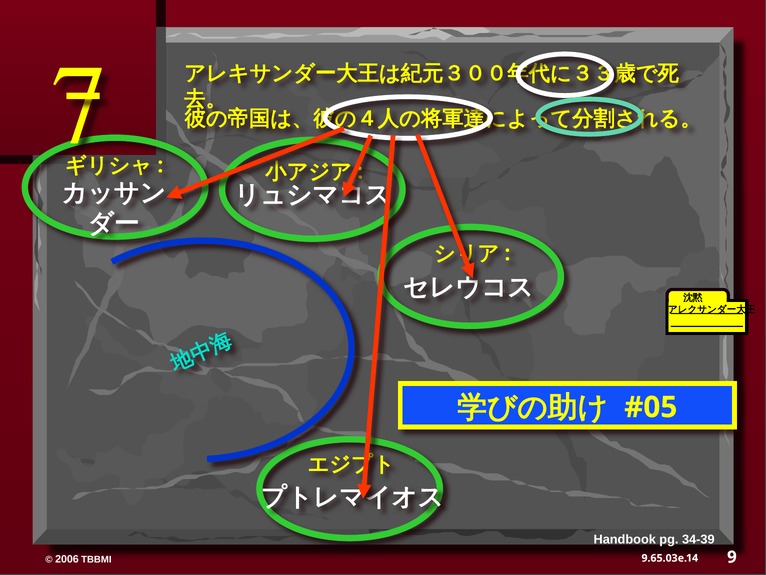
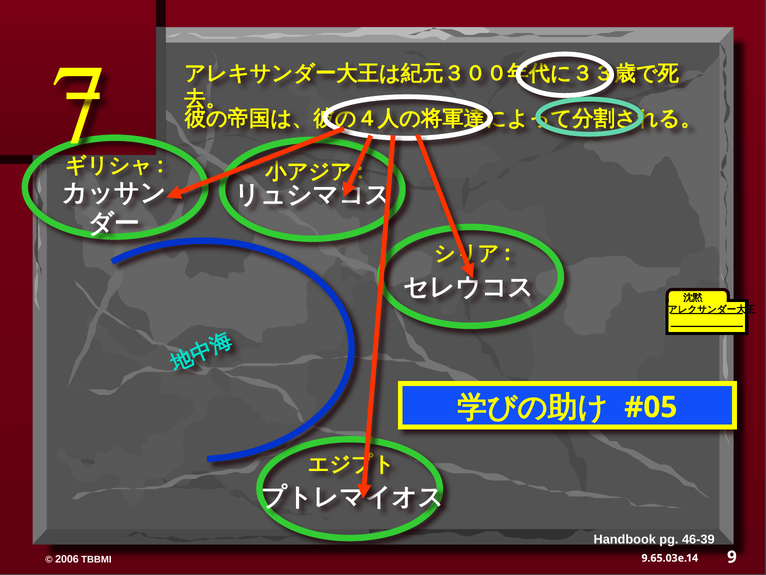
34-39: 34-39 -> 46-39
